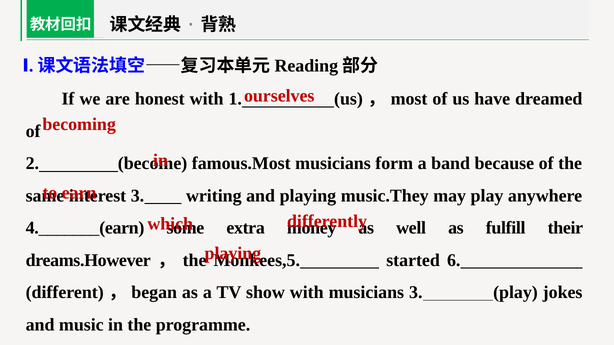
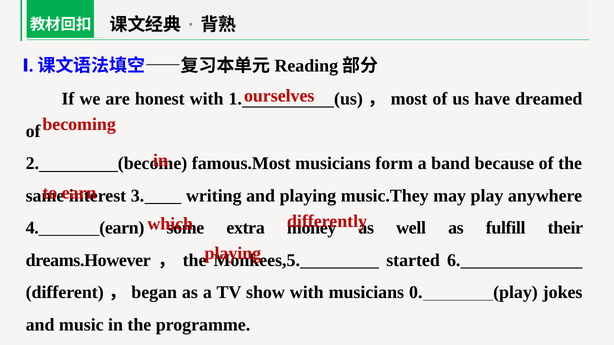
musicians 3: 3 -> 0
